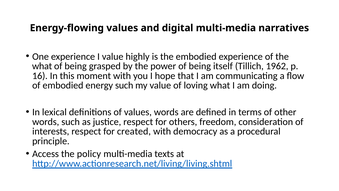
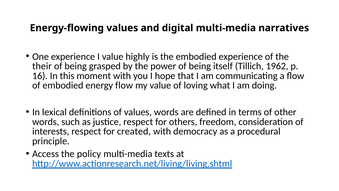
what at (42, 66): what -> their
energy such: such -> flow
